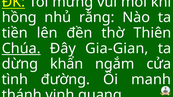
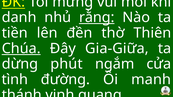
hồng: hồng -> danh
rằng underline: none -> present
Gia-Gian: Gia-Gian -> Gia-Giữa
khẩn: khẩn -> phút
